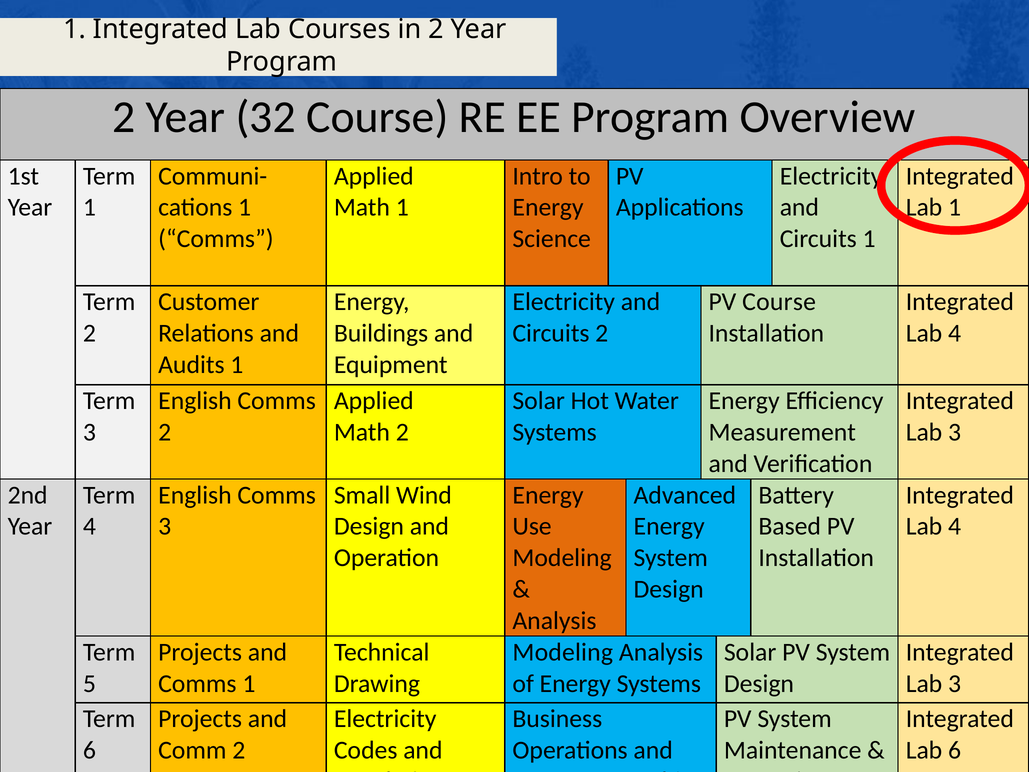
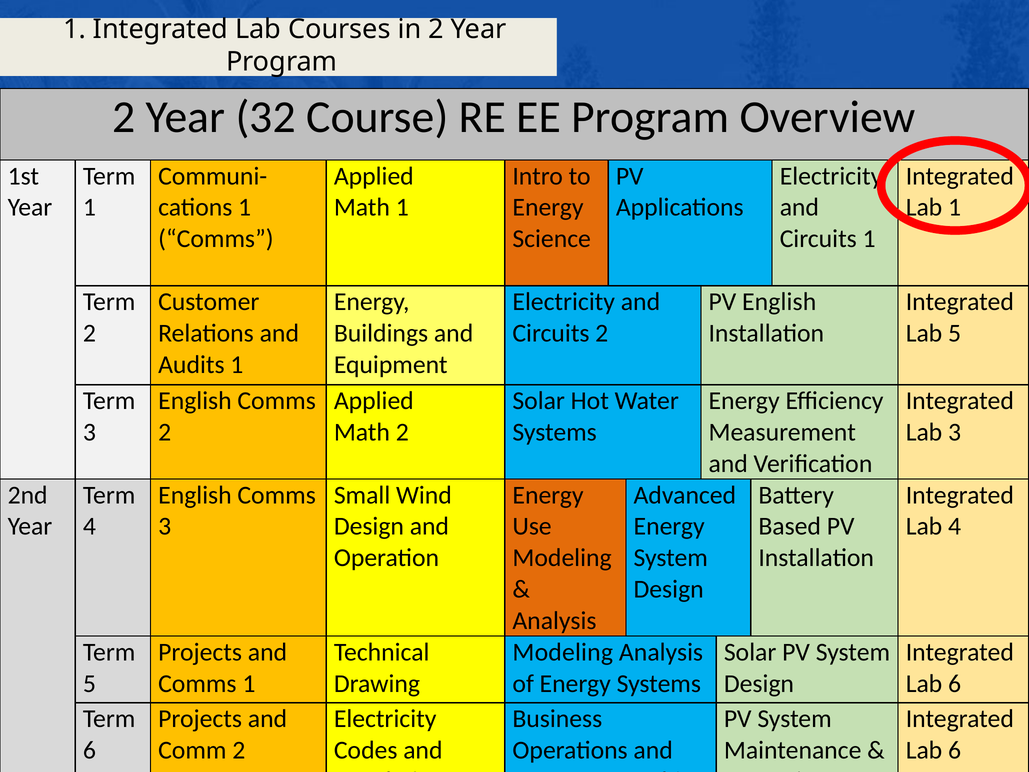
PV Course: Course -> English
4 at (955, 333): 4 -> 5
3 at (955, 683): 3 -> 6
